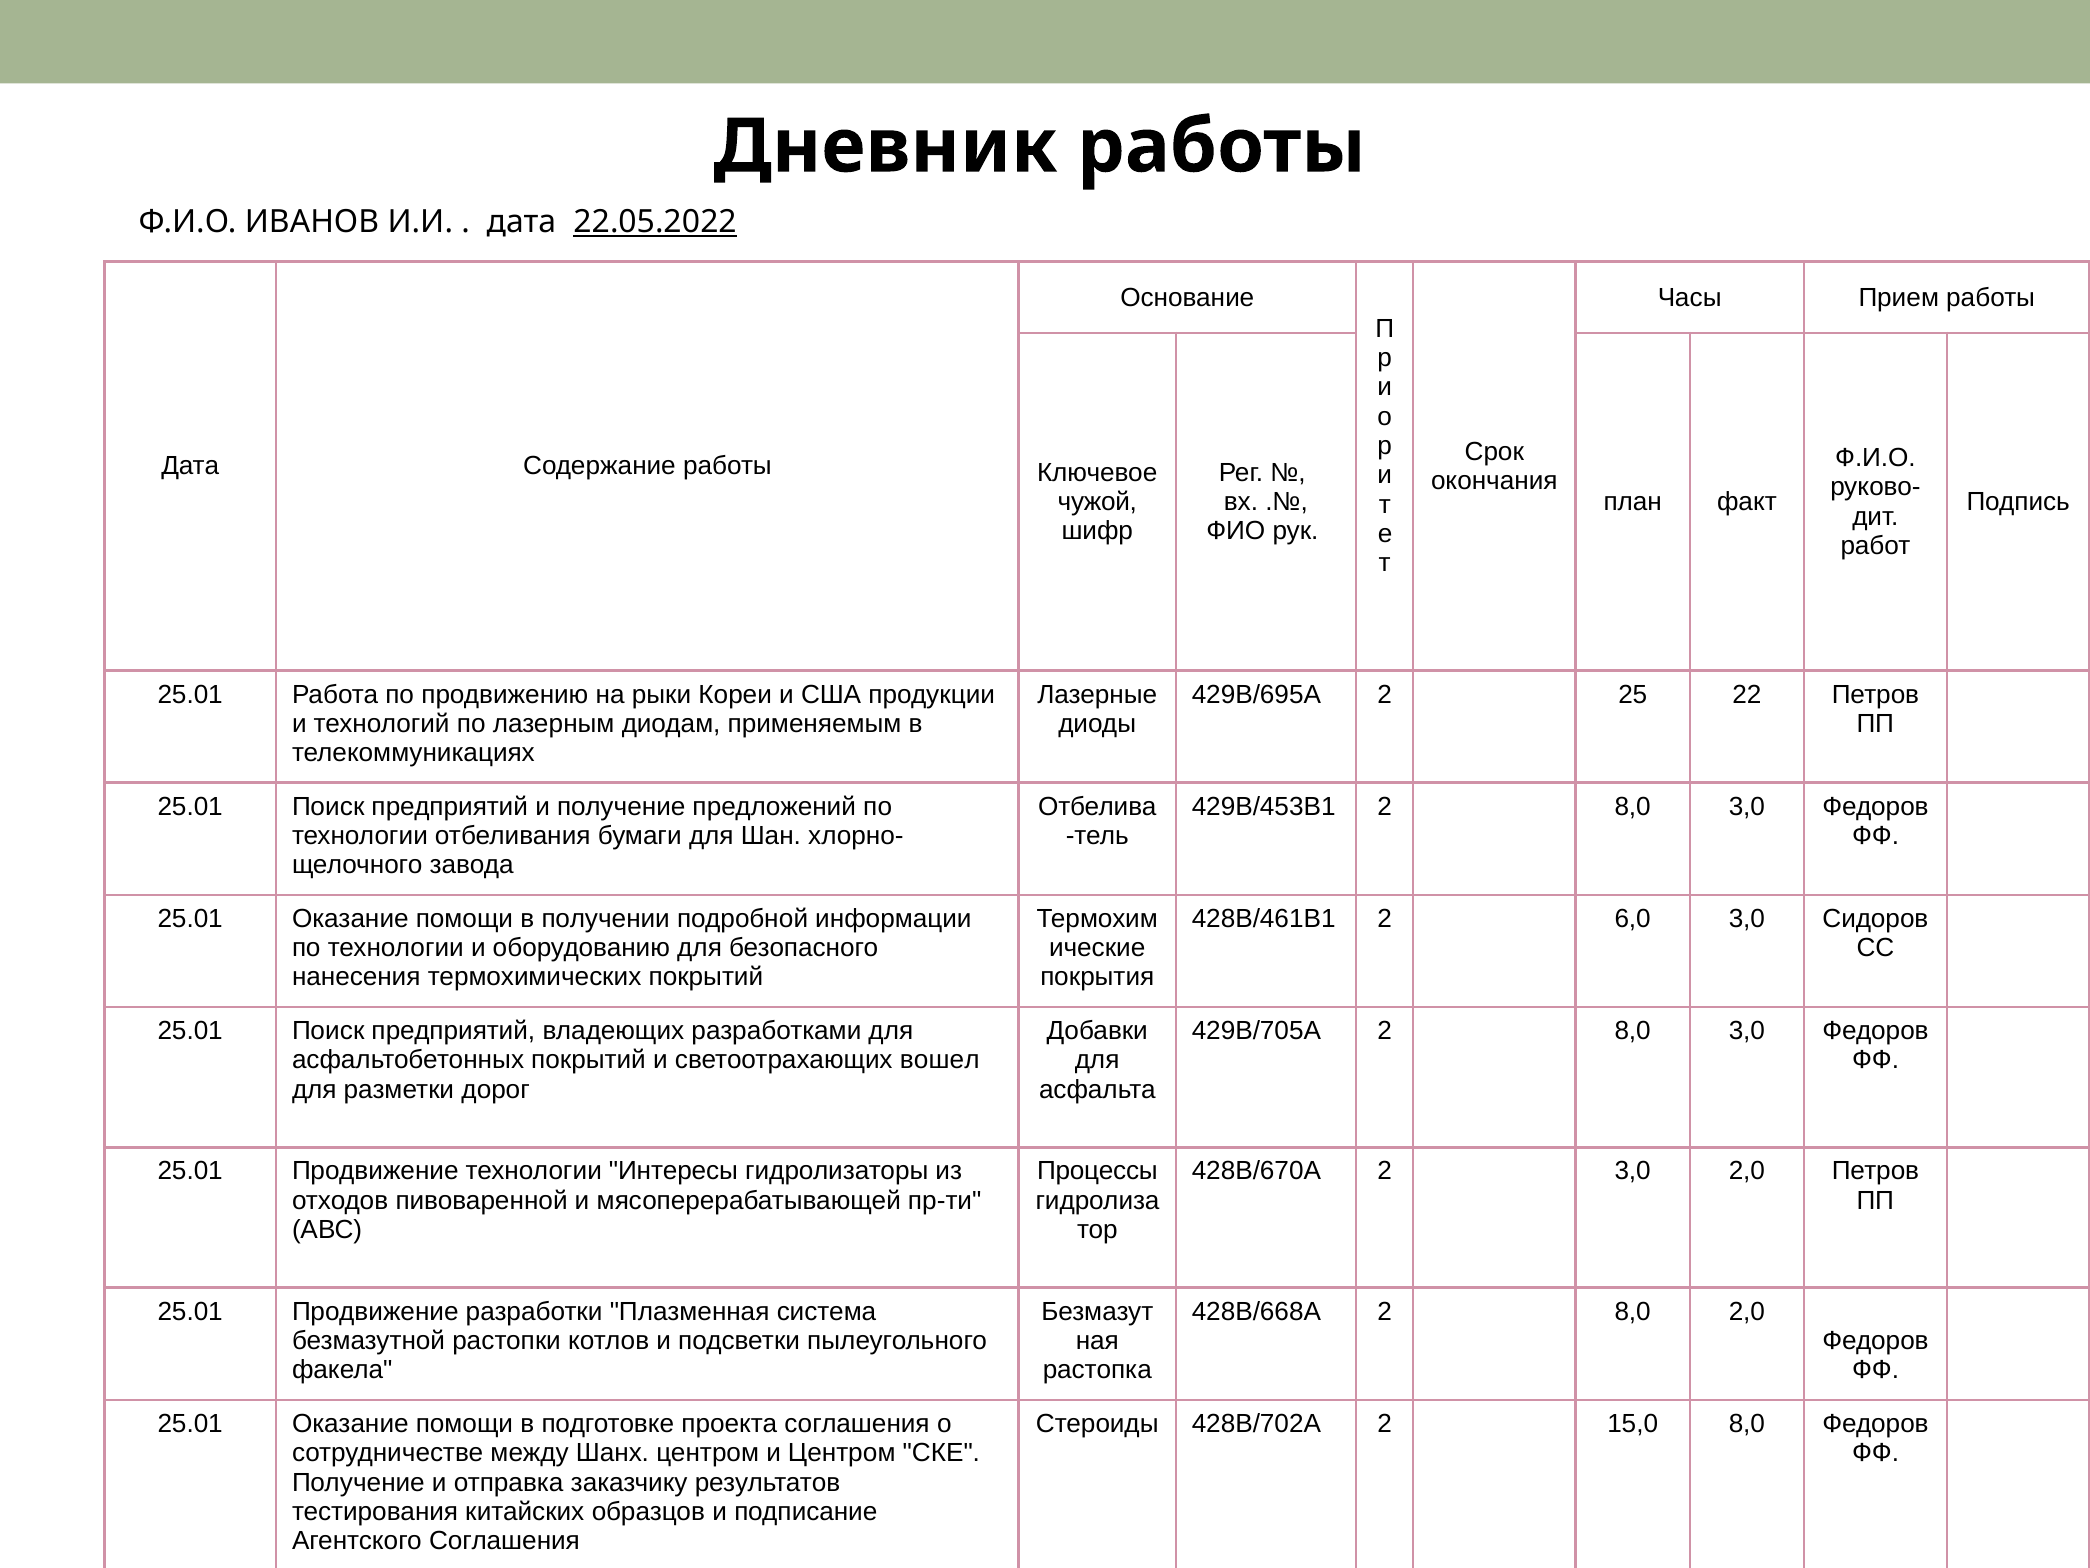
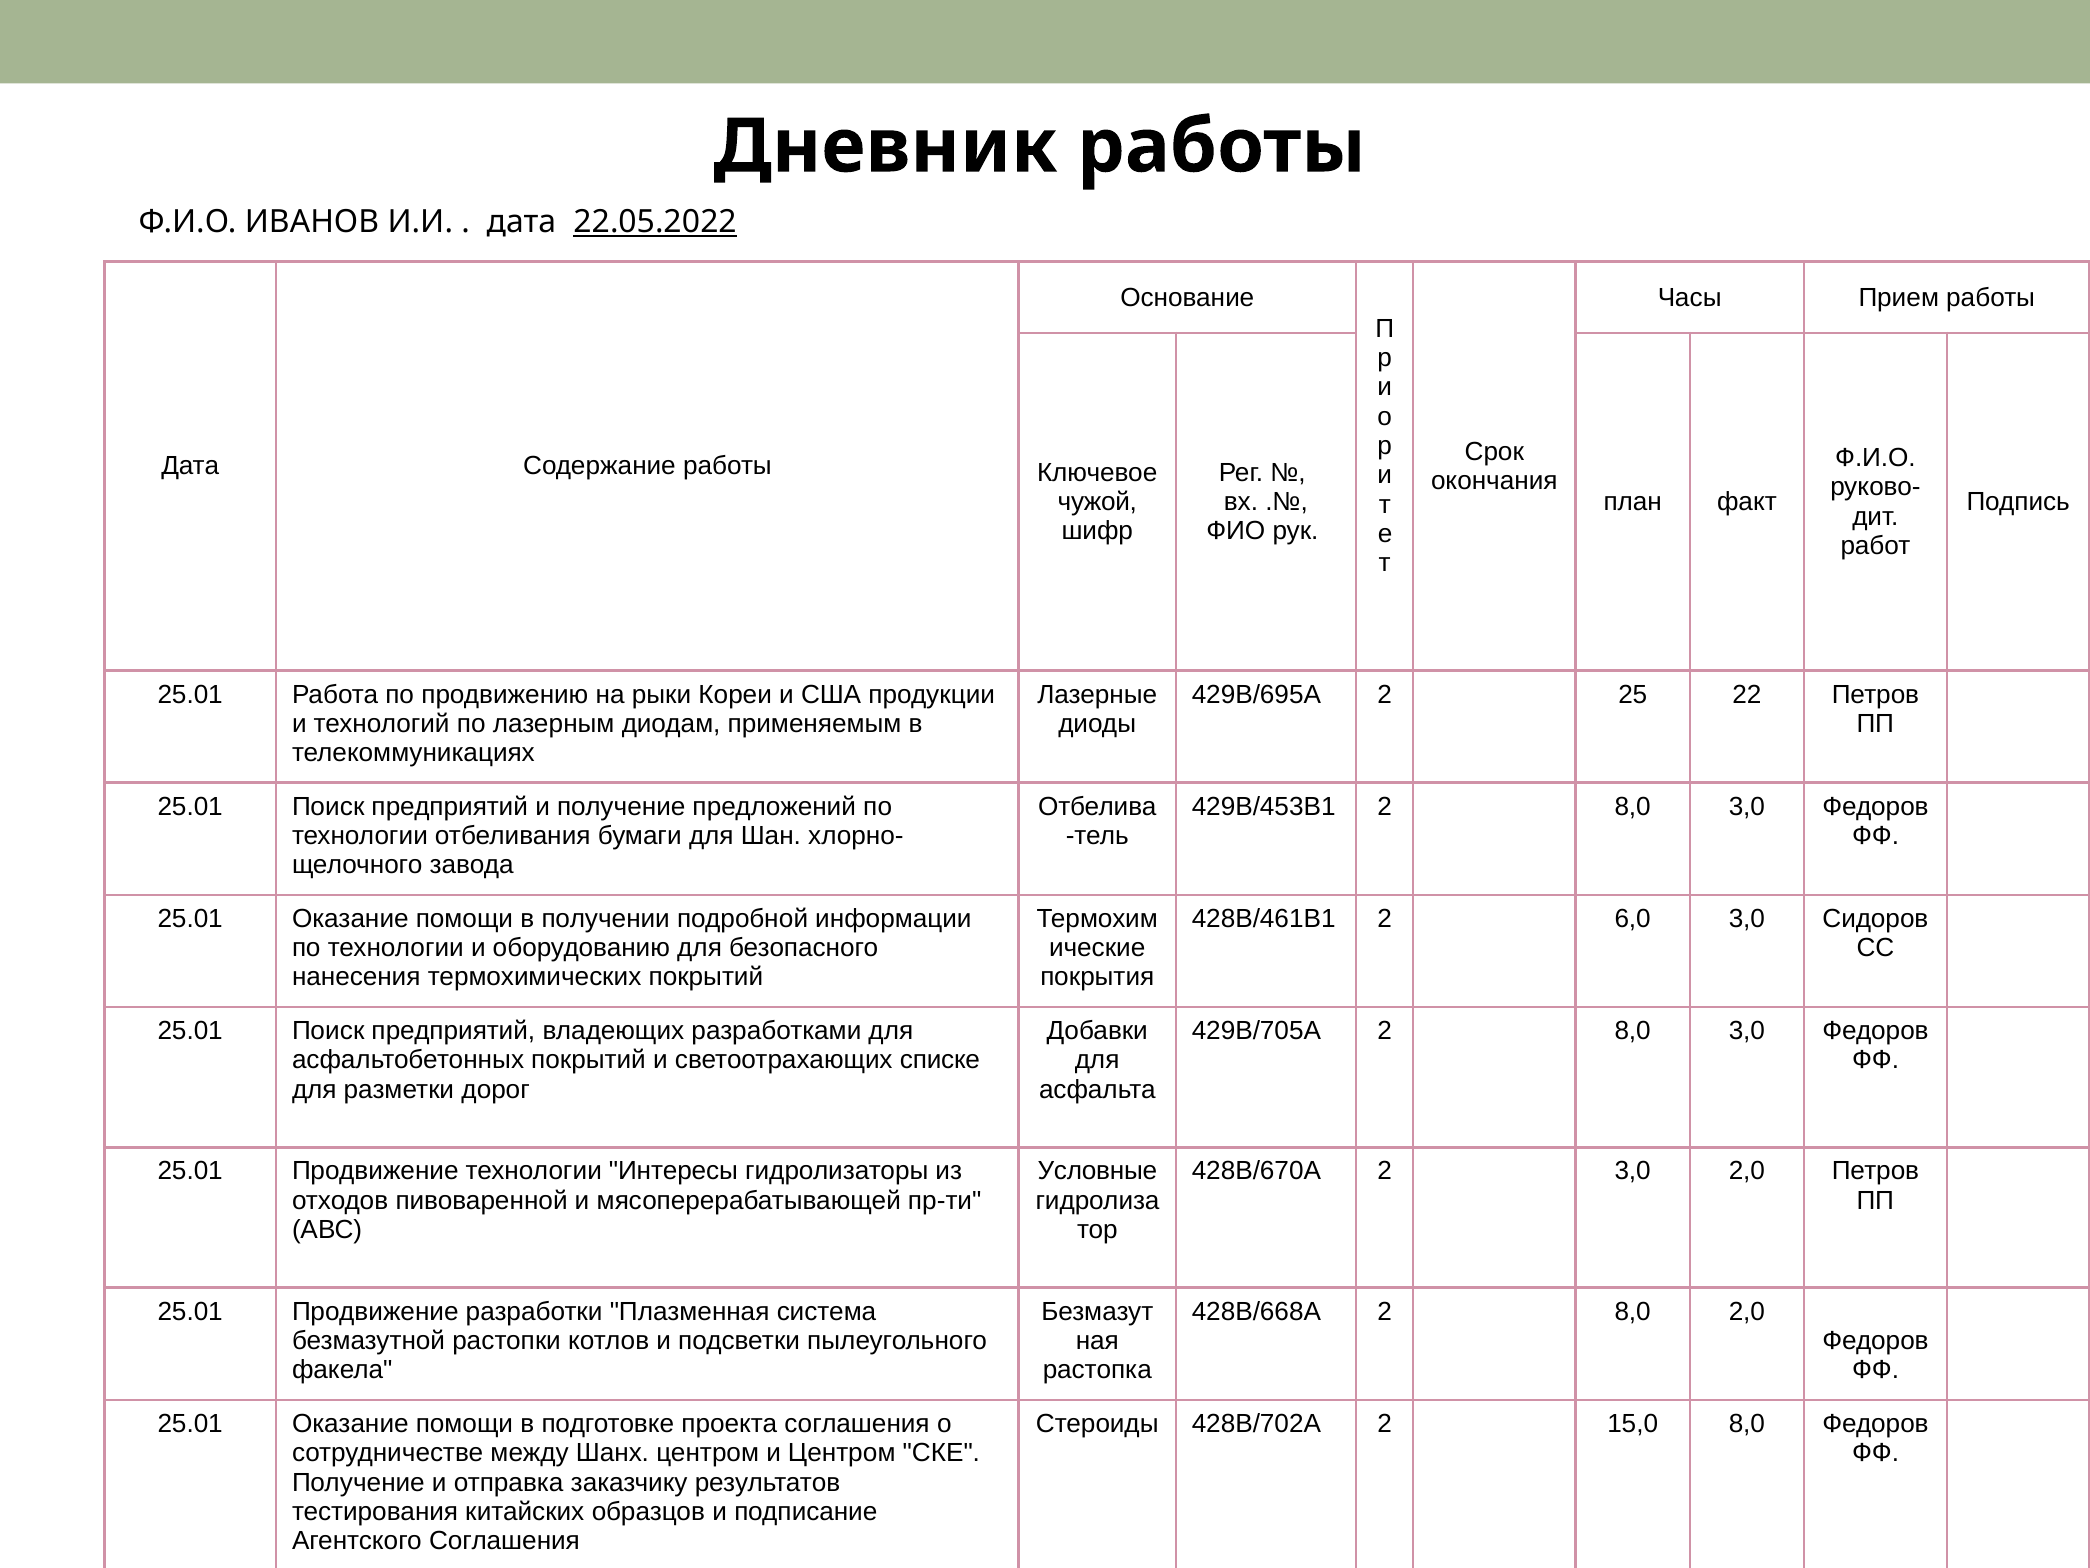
вошел: вошел -> списке
Процессы: Процессы -> Условные
